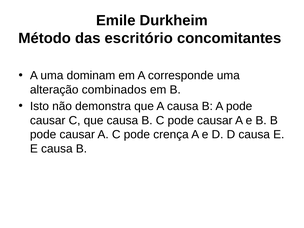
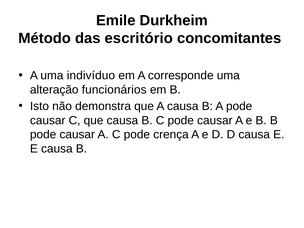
dominam: dominam -> indivíduo
combinados: combinados -> funcionários
